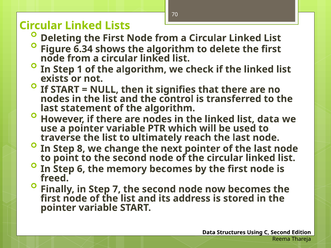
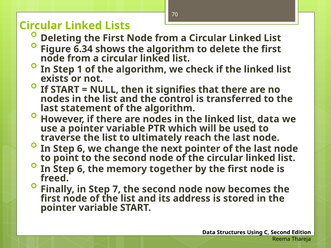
8 at (81, 149): 8 -> 6
memory becomes: becomes -> together
